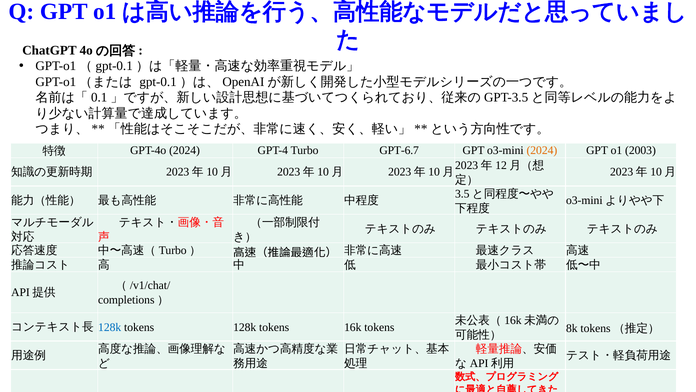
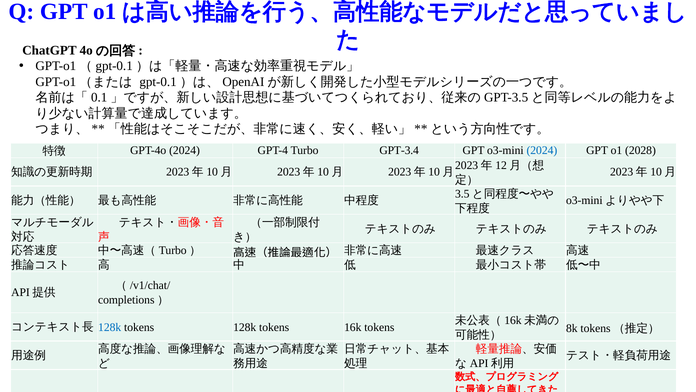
GPT-6.7: GPT-6.7 -> GPT-3.4
2024 at (542, 150) colour: orange -> blue
2003: 2003 -> 2028
